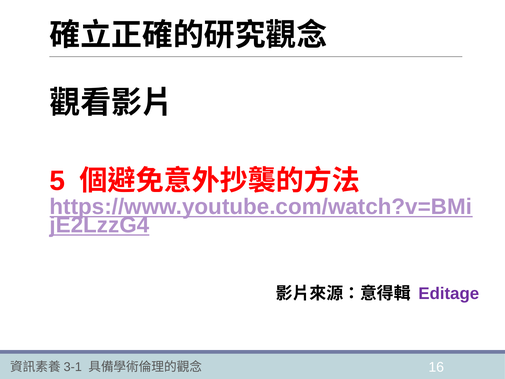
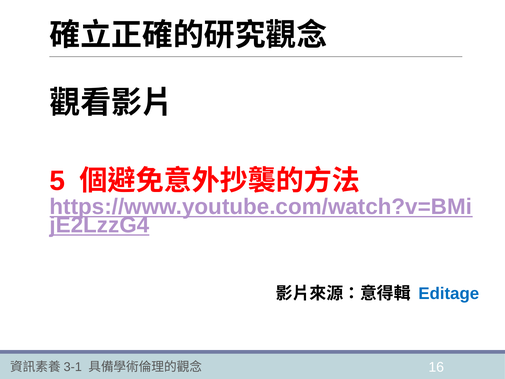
Editage colour: purple -> blue
